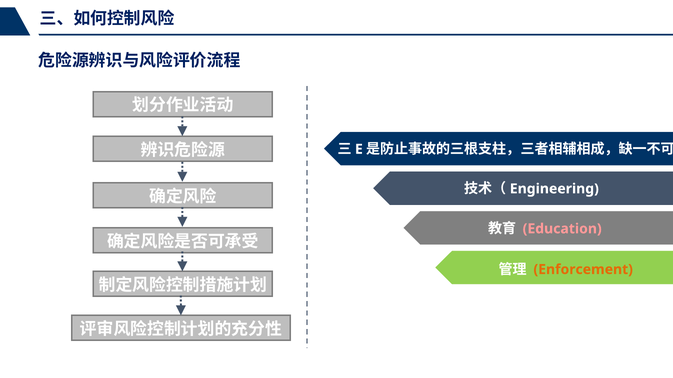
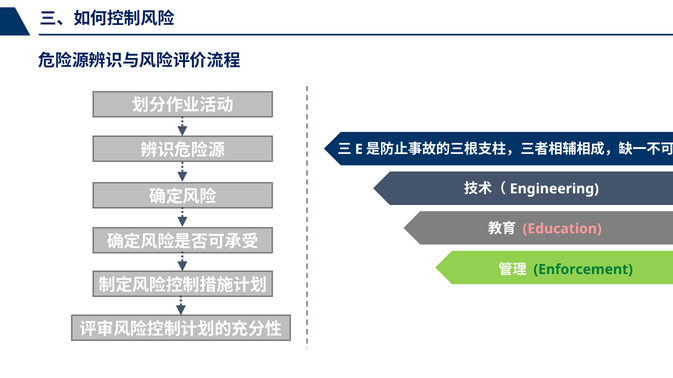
Enforcement colour: orange -> green
